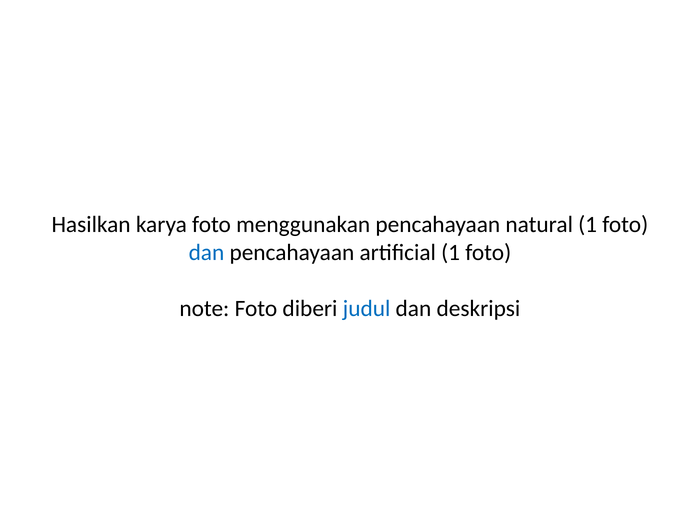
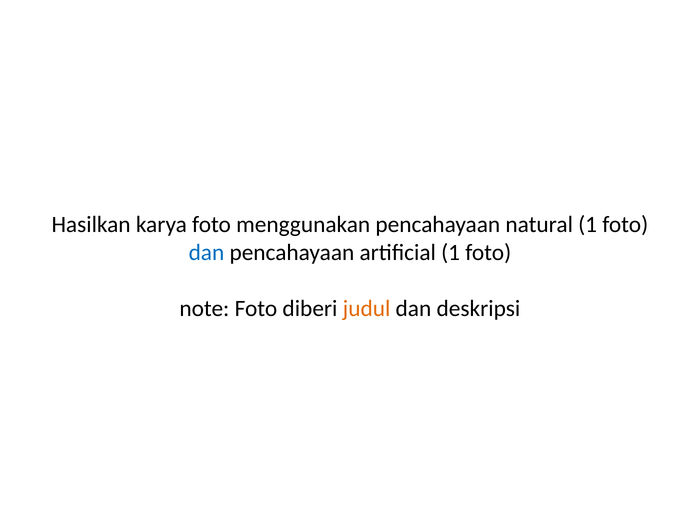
judul colour: blue -> orange
